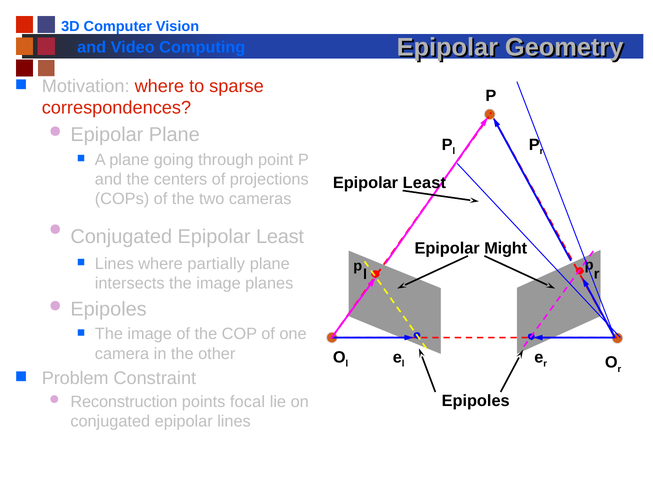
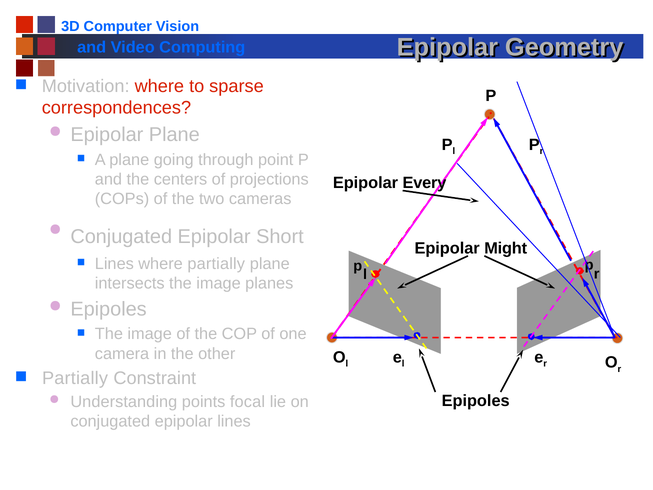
Least at (424, 183): Least -> Every
Conjugated Epipolar Least: Least -> Short
Problem at (75, 378): Problem -> Partially
Reconstruction: Reconstruction -> Understanding
